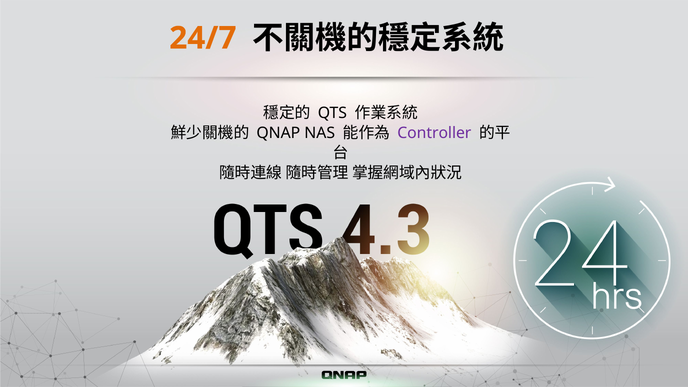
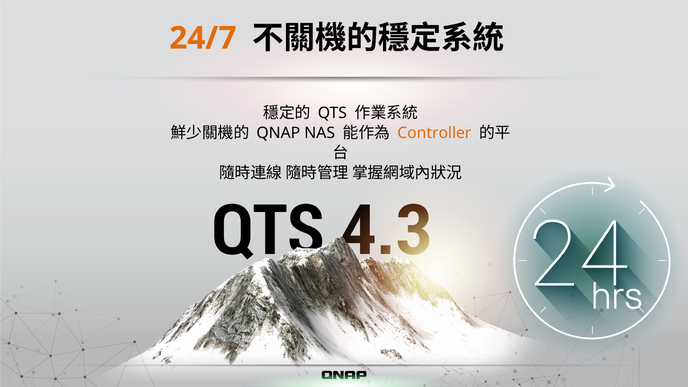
Controller colour: purple -> orange
